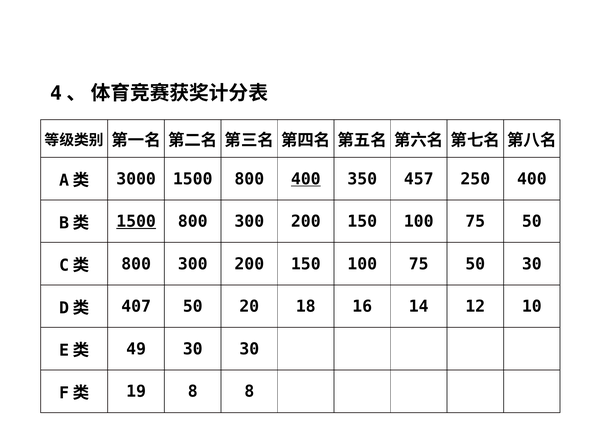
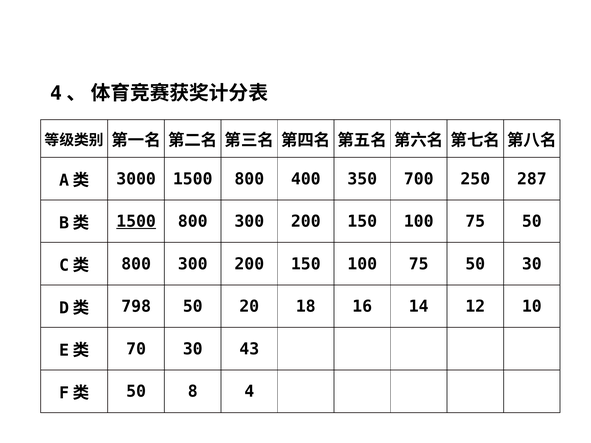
400 at (306, 179) underline: present -> none
457: 457 -> 700
250 400: 400 -> 287
407: 407 -> 798
49: 49 -> 70
30 30: 30 -> 43
19 at (136, 392): 19 -> 50
8 8: 8 -> 4
